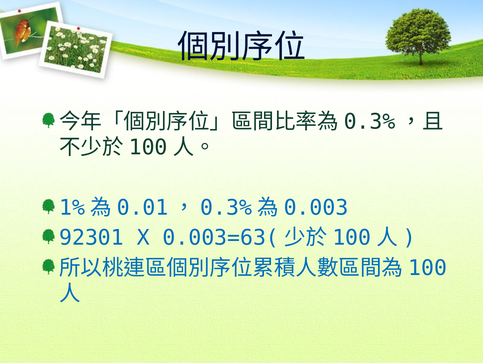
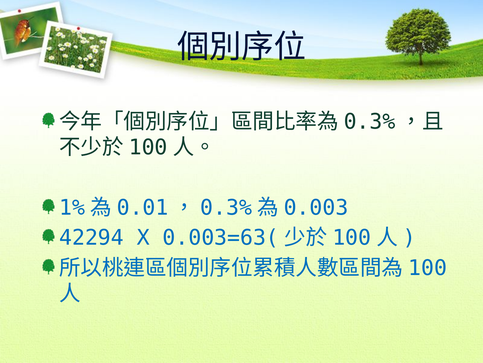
92301: 92301 -> 42294
